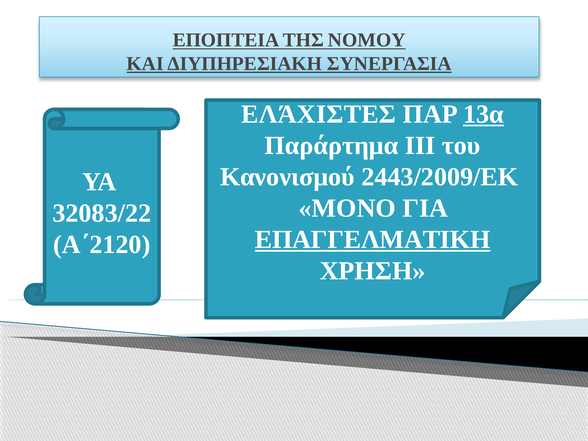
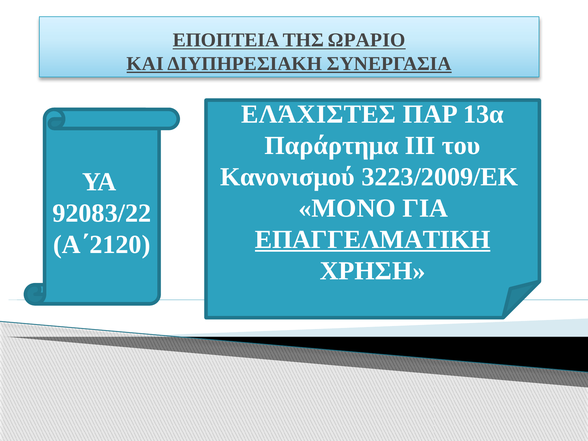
NOMOΥ: NOMOΥ -> ΩΡΑΡΙΟ
13α underline: present -> none
2443/2009/ΕΚ: 2443/2009/ΕΚ -> 3223/2009/ΕΚ
32083/22: 32083/22 -> 92083/22
